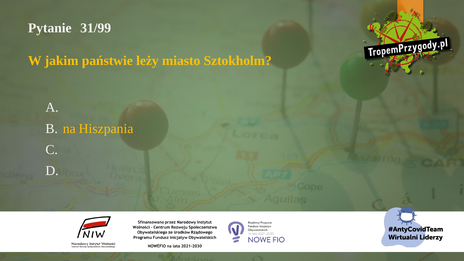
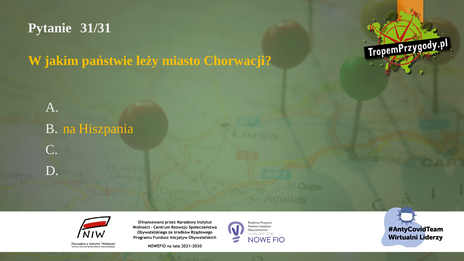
31/99: 31/99 -> 31/31
Sztokholm: Sztokholm -> Chorwacji
